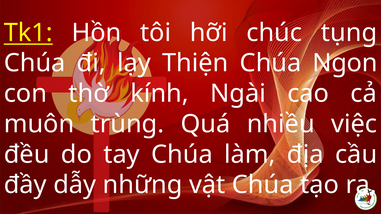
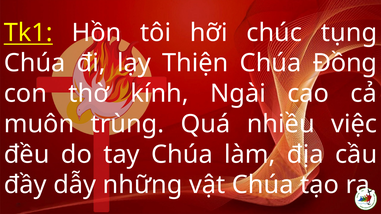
Ngon: Ngon -> Đồng
